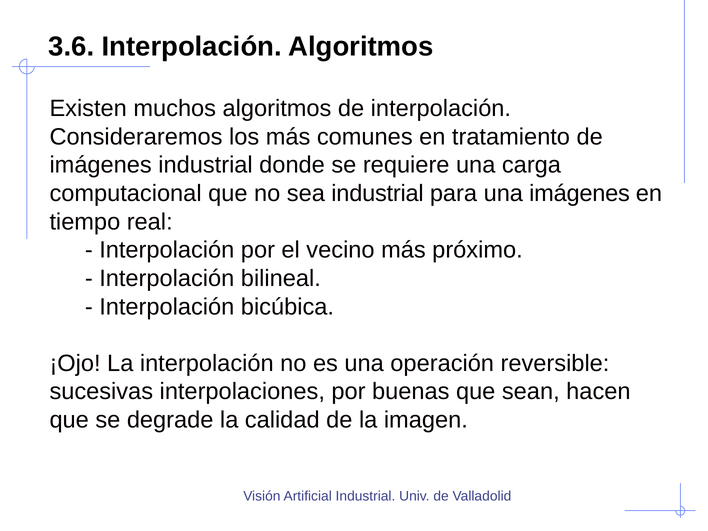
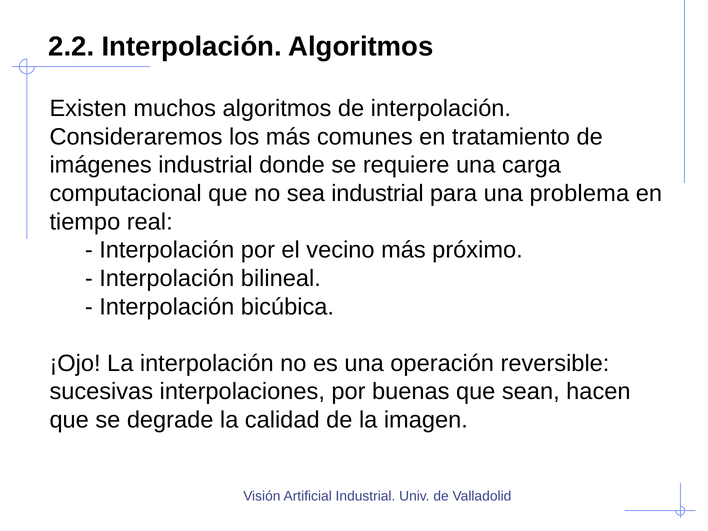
3.6: 3.6 -> 2.2
una imágenes: imágenes -> problema
